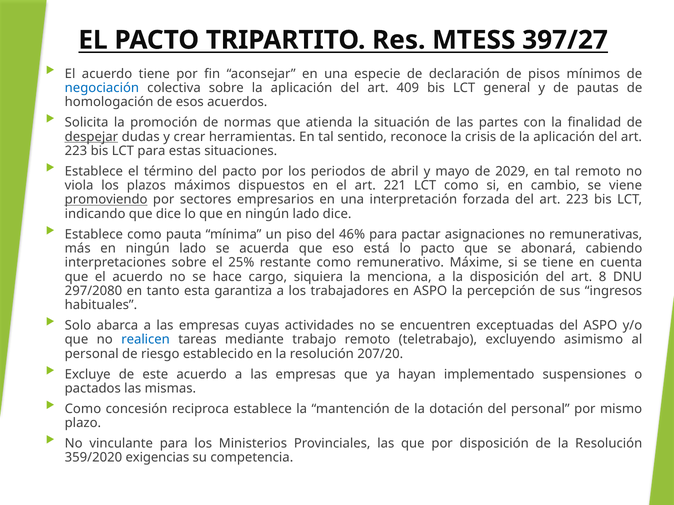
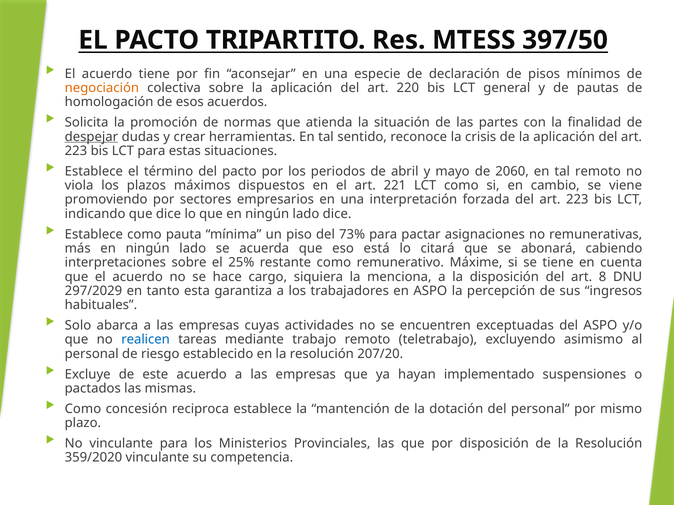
397/27: 397/27 -> 397/50
negociación colour: blue -> orange
409: 409 -> 220
2029: 2029 -> 2060
promoviendo underline: present -> none
46%: 46% -> 73%
lo pacto: pacto -> citará
297/2080: 297/2080 -> 297/2029
359/2020 exigencias: exigencias -> vinculante
